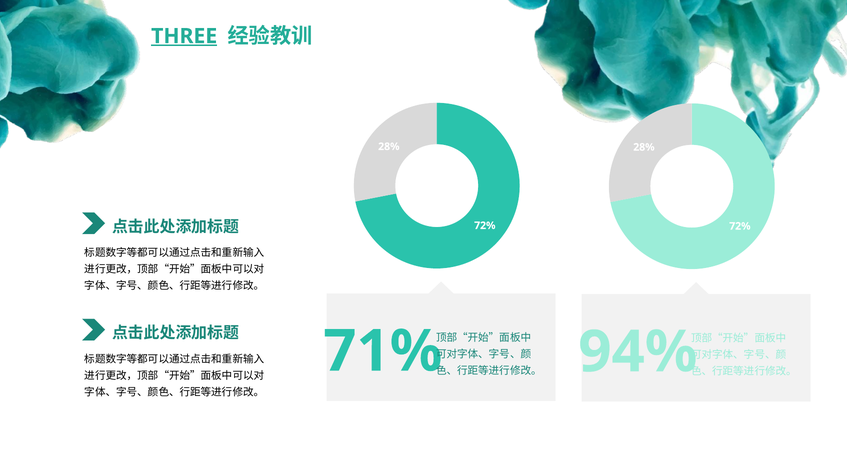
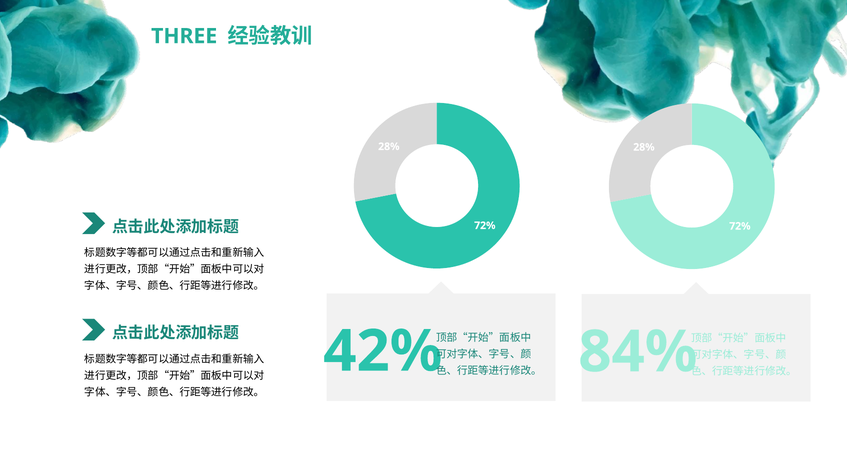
THREE underline: present -> none
71%: 71% -> 42%
94%: 94% -> 84%
